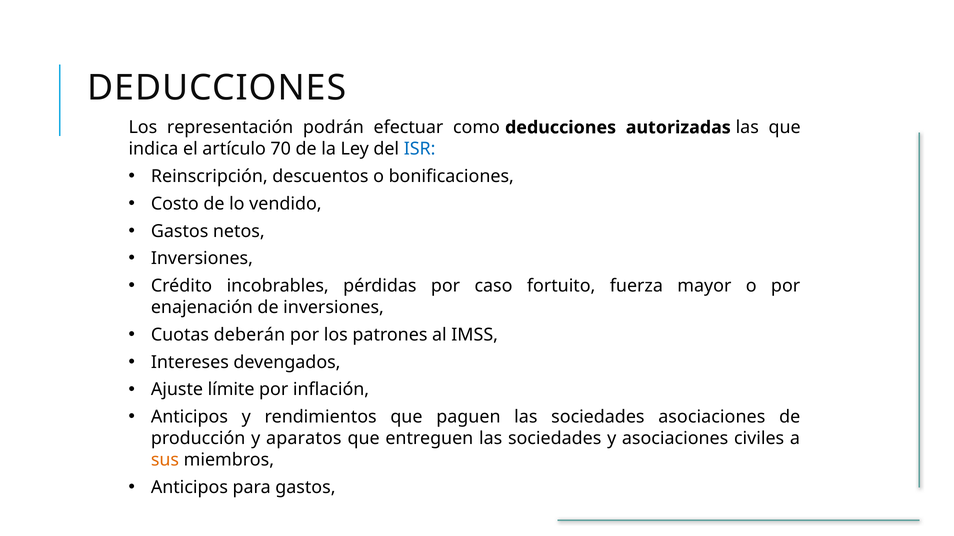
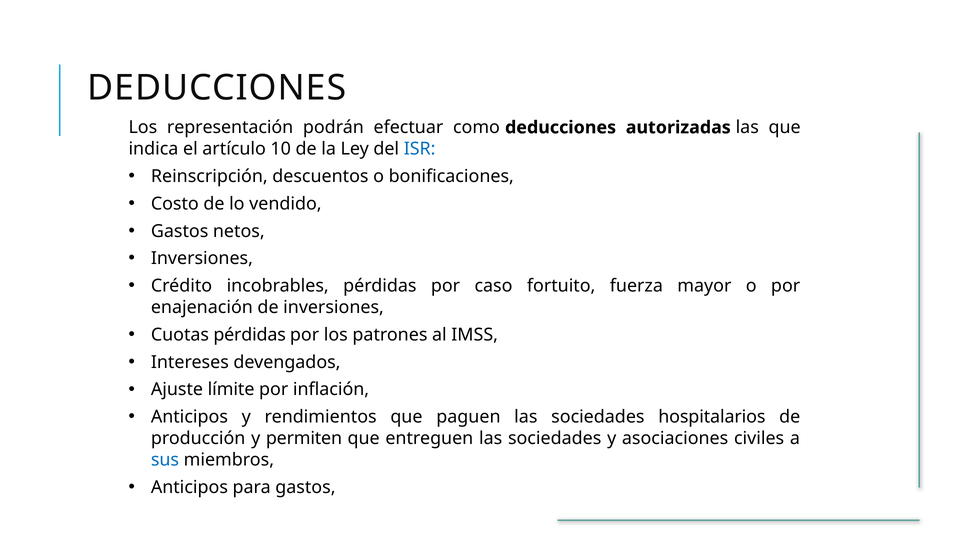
70: 70 -> 10
Cuotas deberán: deberán -> pérdidas
sociedades asociaciones: asociaciones -> hospitalarios
aparatos: aparatos -> permiten
sus colour: orange -> blue
